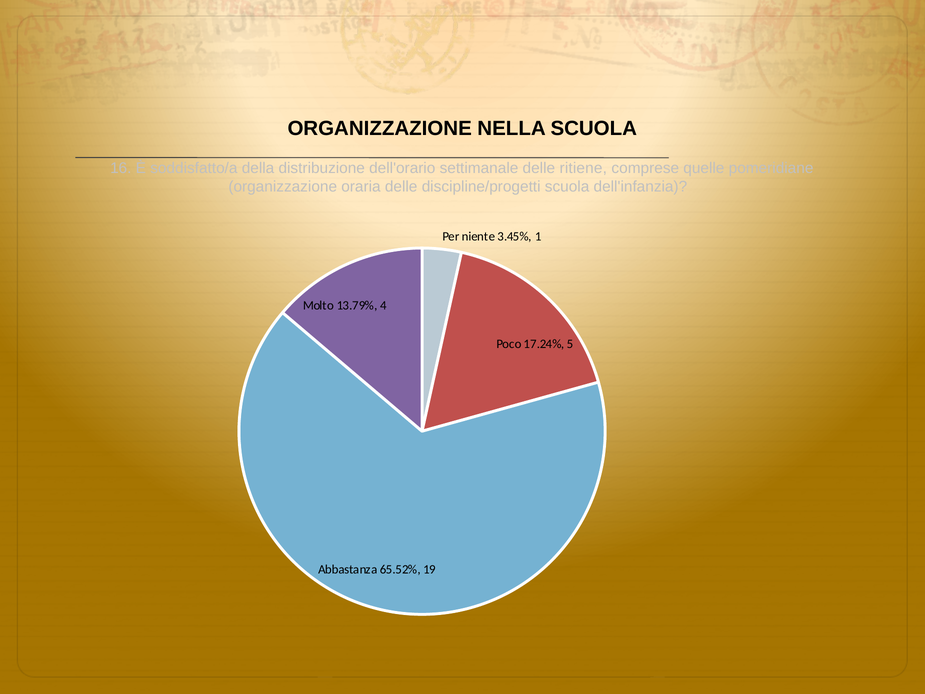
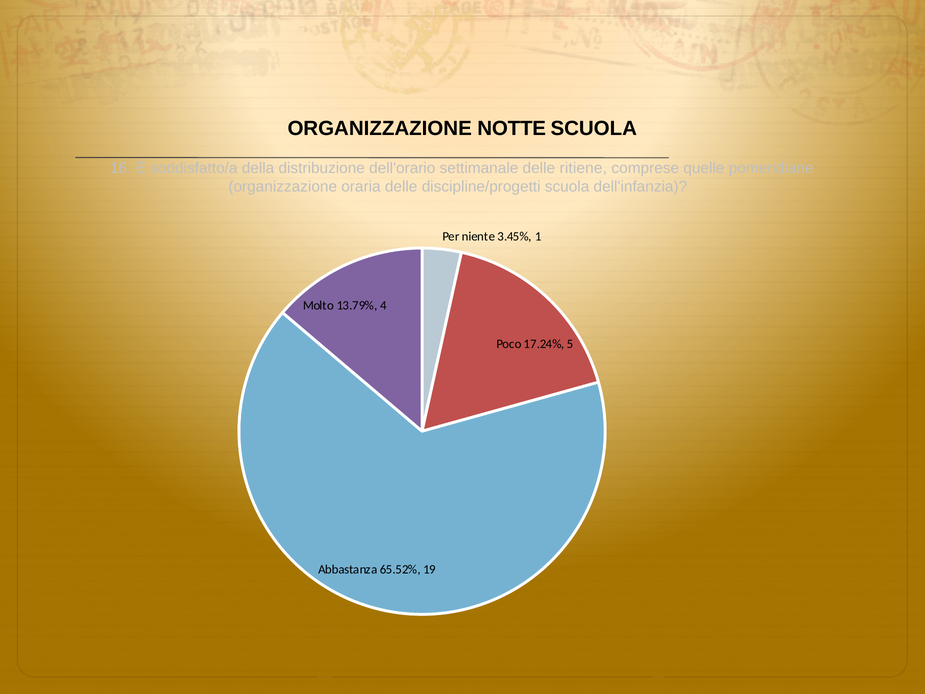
NELLA: NELLA -> NOTTE
